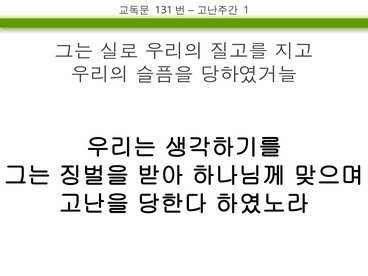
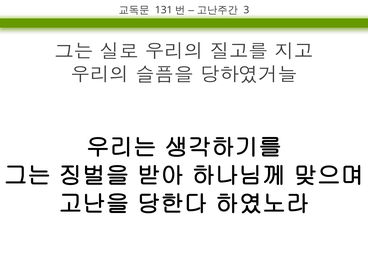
1: 1 -> 3
